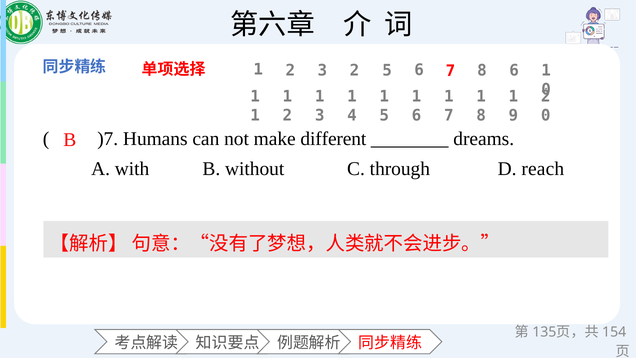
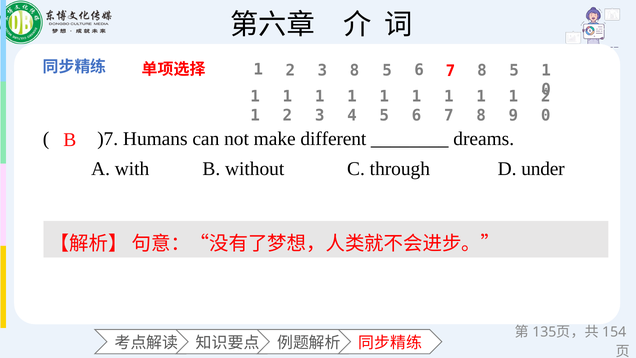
3 2: 2 -> 8
7 8 6: 6 -> 5
reach: reach -> under
